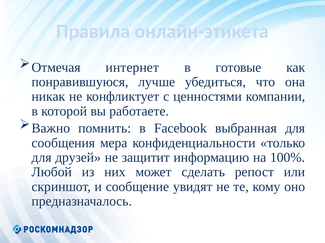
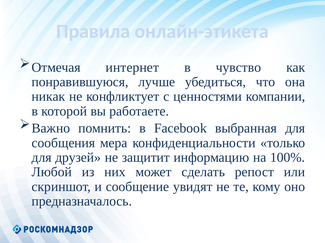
готовые: готовые -> чувство
